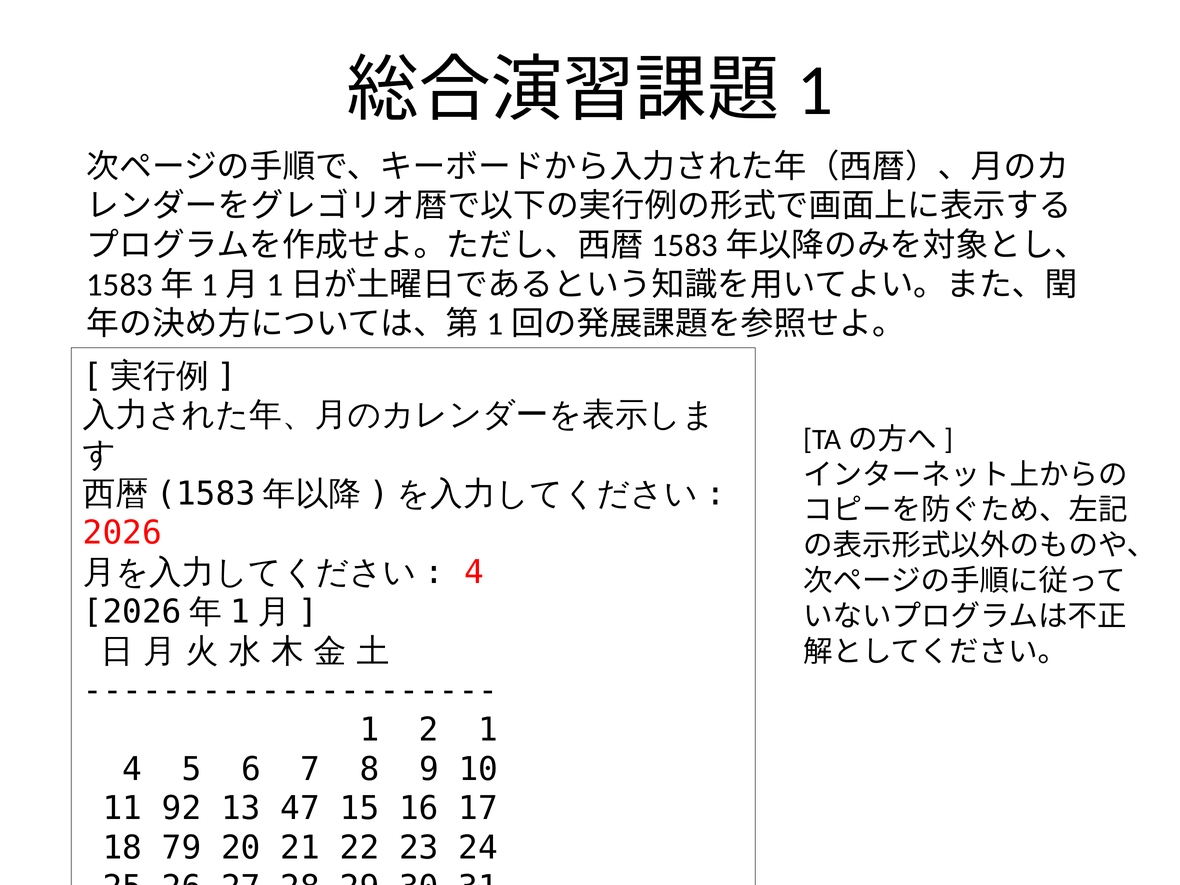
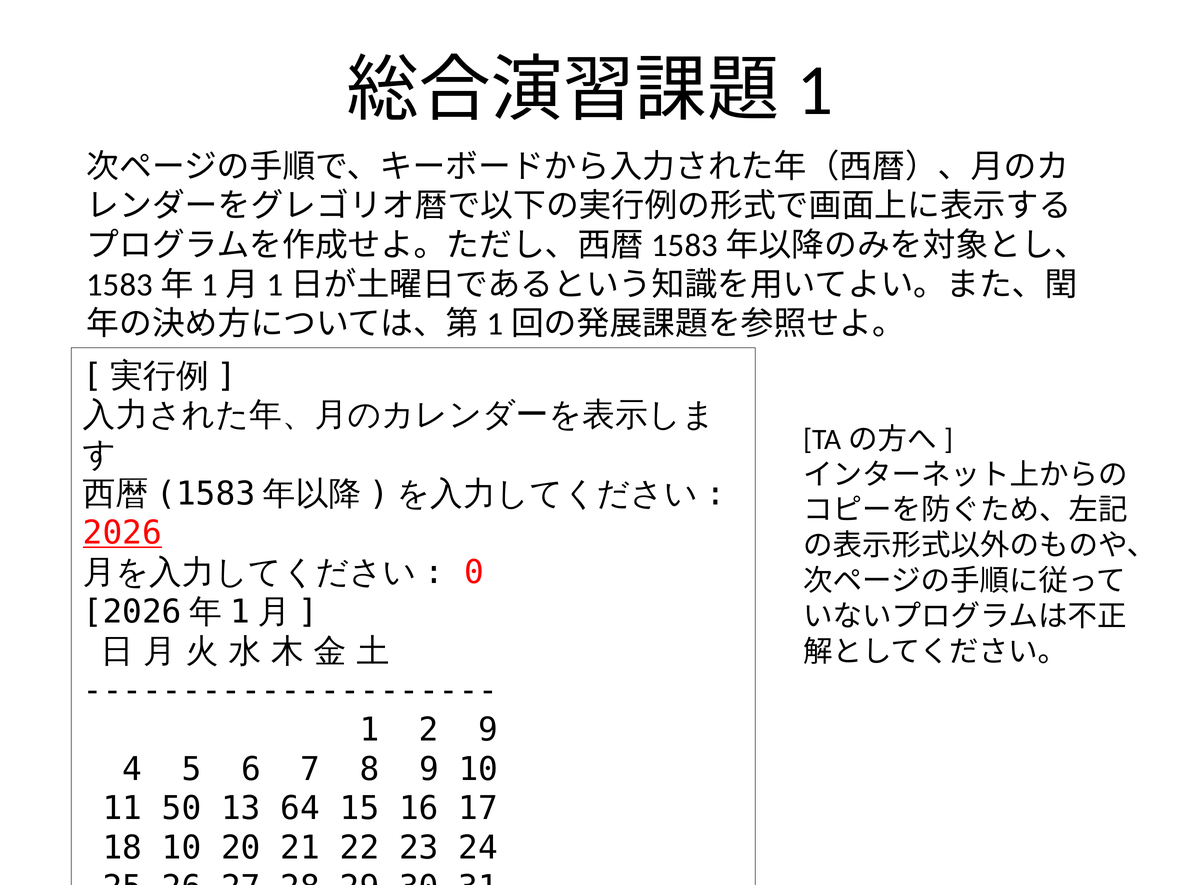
2026 underline: none -> present
4 at (474, 572): 4 -> 0
2 1: 1 -> 9
92: 92 -> 50
47: 47 -> 64
18 79: 79 -> 10
